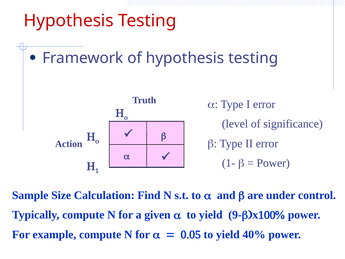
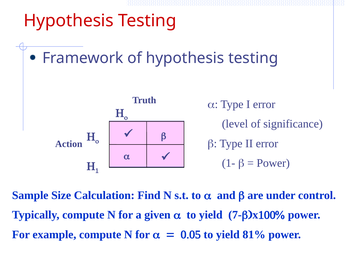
9-: 9- -> 7-
40%: 40% -> 81%
